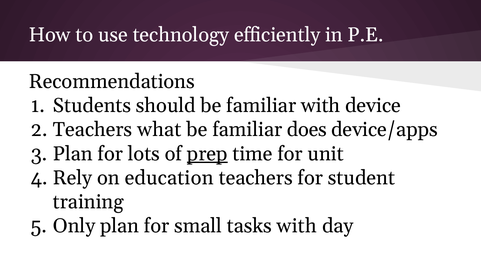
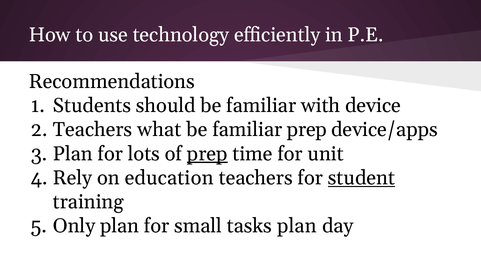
familiar does: does -> prep
student underline: none -> present
tasks with: with -> plan
